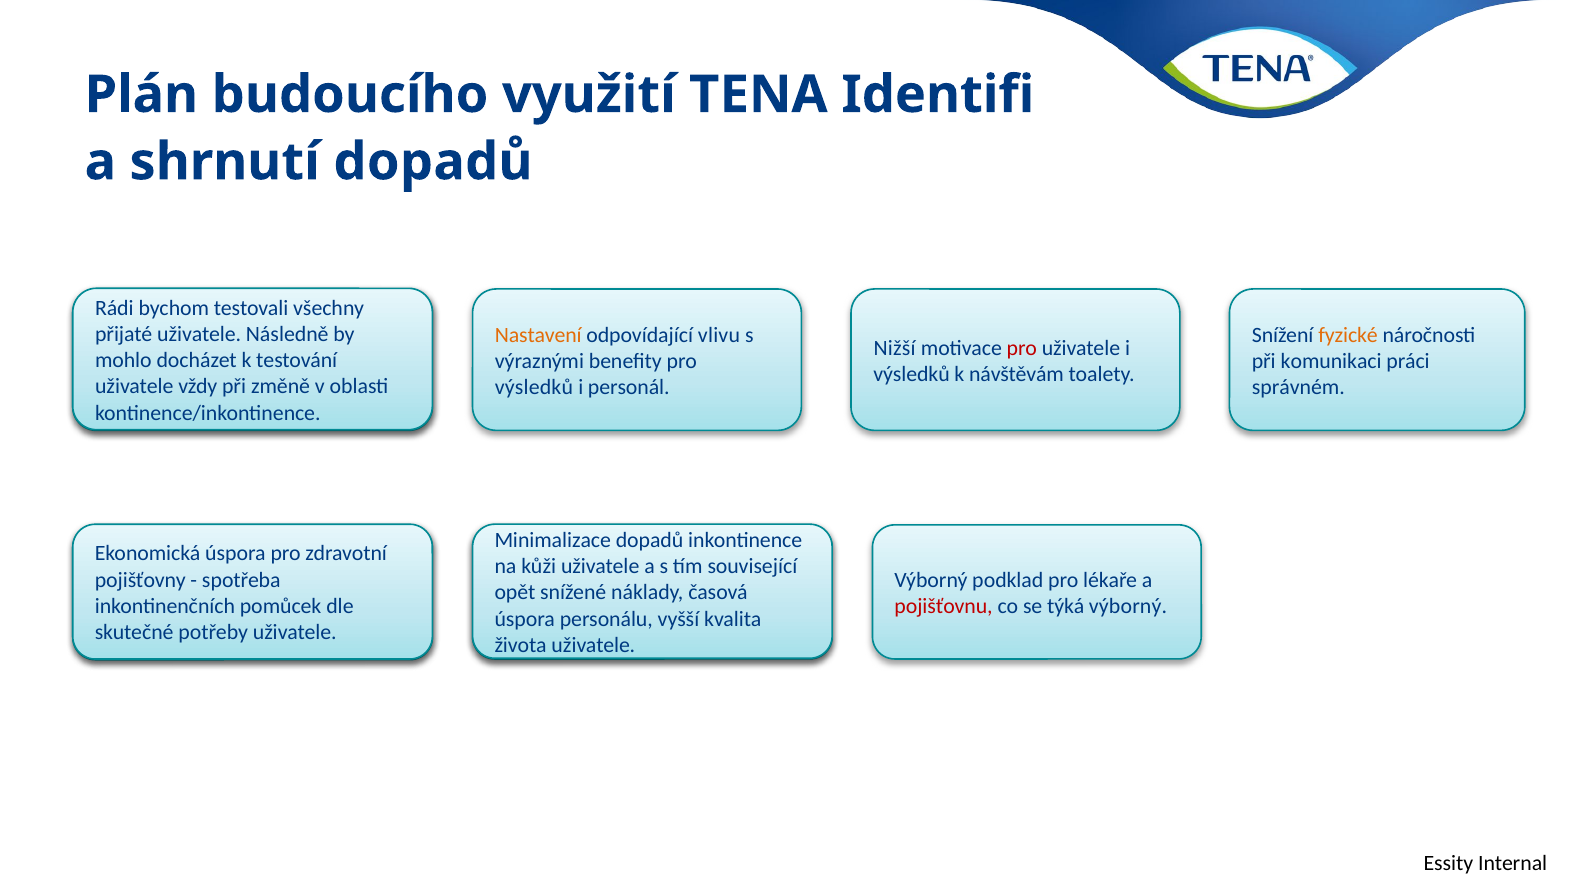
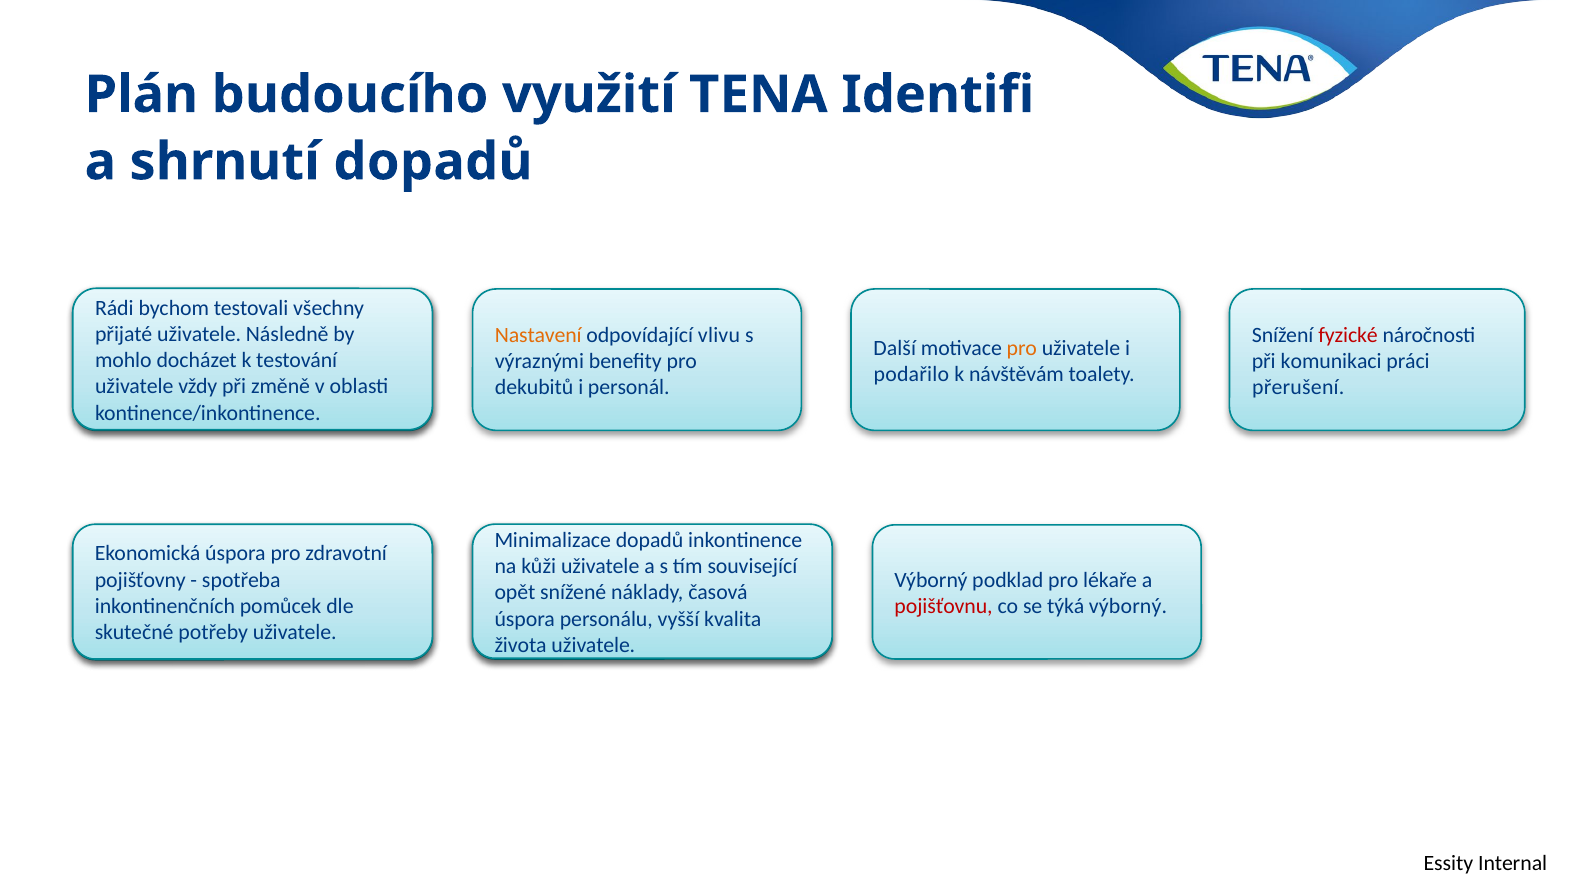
fyzické colour: orange -> red
Nižší: Nižší -> Další
pro at (1022, 348) colour: red -> orange
výsledků at (912, 374): výsledků -> podařilo
výsledků at (534, 388): výsledků -> dekubitů
správném: správném -> přerušení
